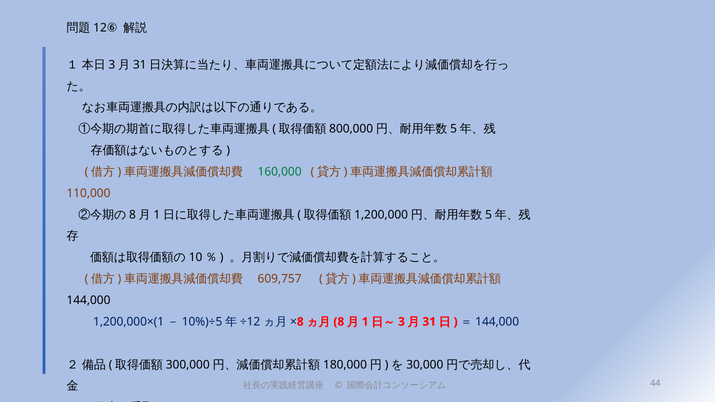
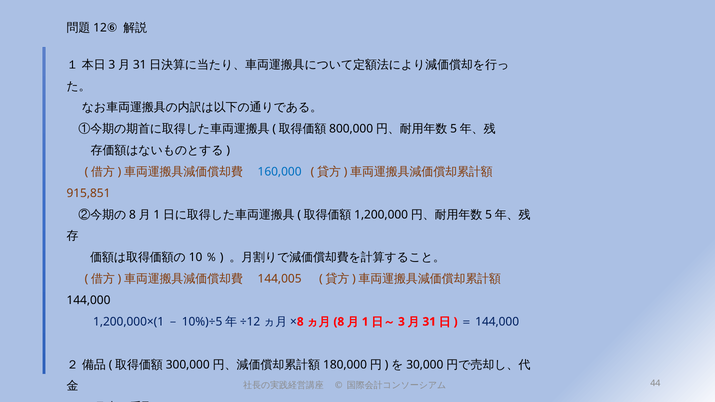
160,000 colour: green -> blue
110,000: 110,000 -> 915,851
609,757: 609,757 -> 144,005
